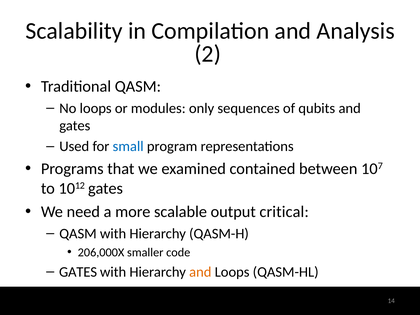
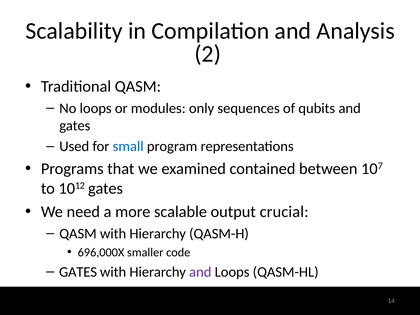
critical: critical -> crucial
206,000X: 206,000X -> 696,000X
and at (200, 272) colour: orange -> purple
